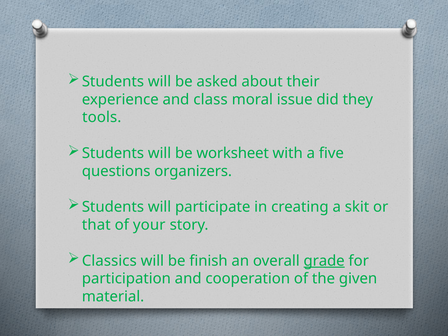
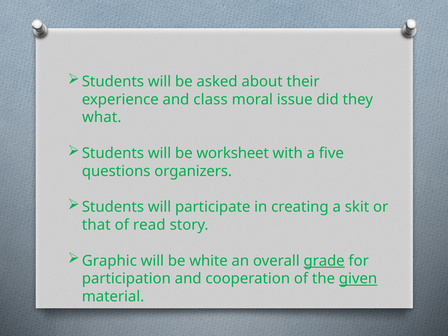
tools: tools -> what
your: your -> read
Classics: Classics -> Graphic
finish: finish -> white
given underline: none -> present
